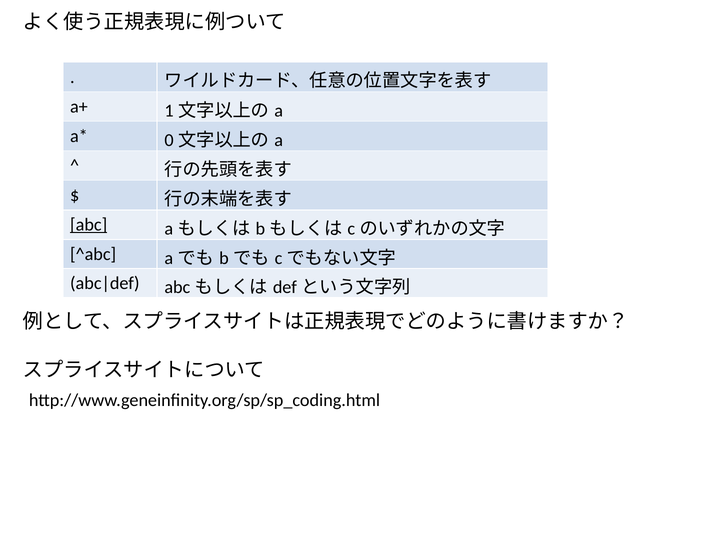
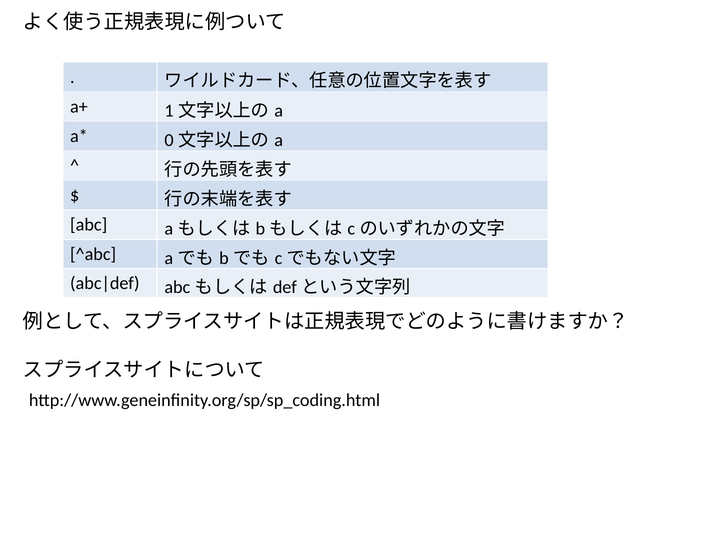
abc underline: present -> none
